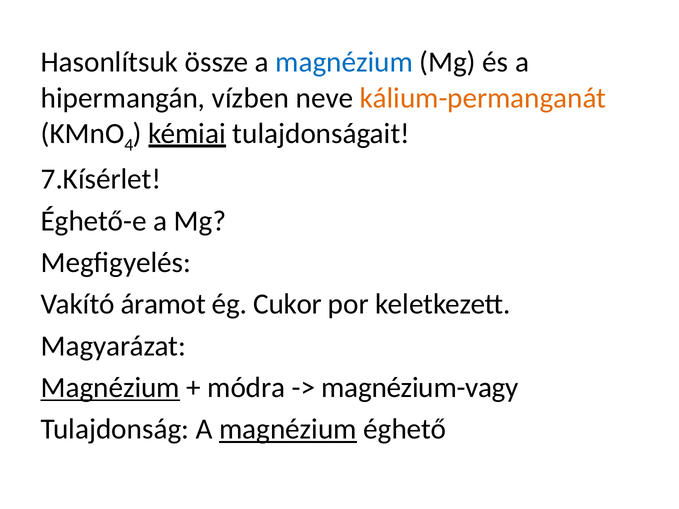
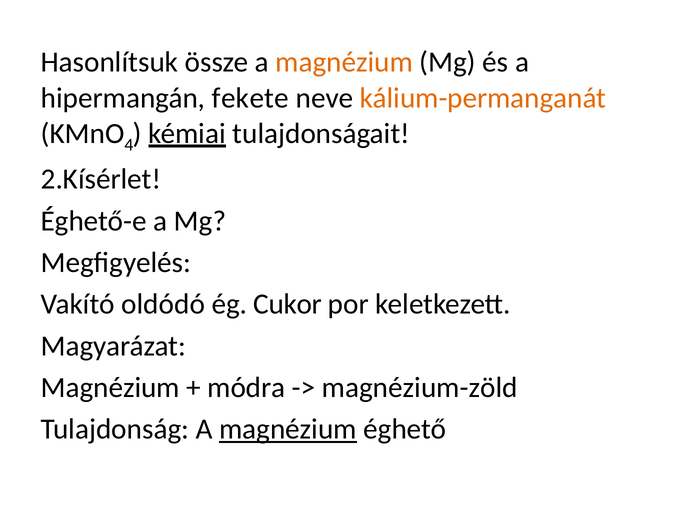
magnézium at (344, 62) colour: blue -> orange
vízben: vízben -> fekete
7.Kísérlet: 7.Kísérlet -> 2.Kísérlet
áramot: áramot -> oldódó
Magnézium at (110, 388) underline: present -> none
magnézium-vagy: magnézium-vagy -> magnézium-zöld
